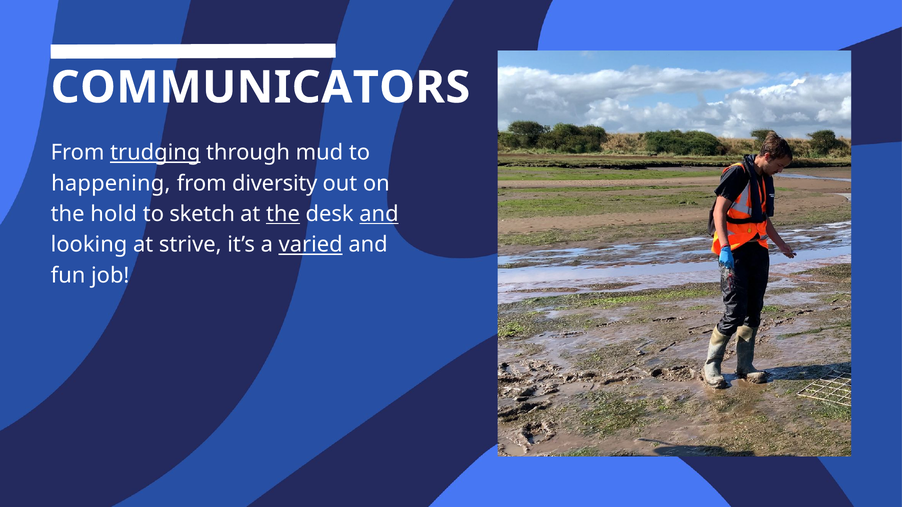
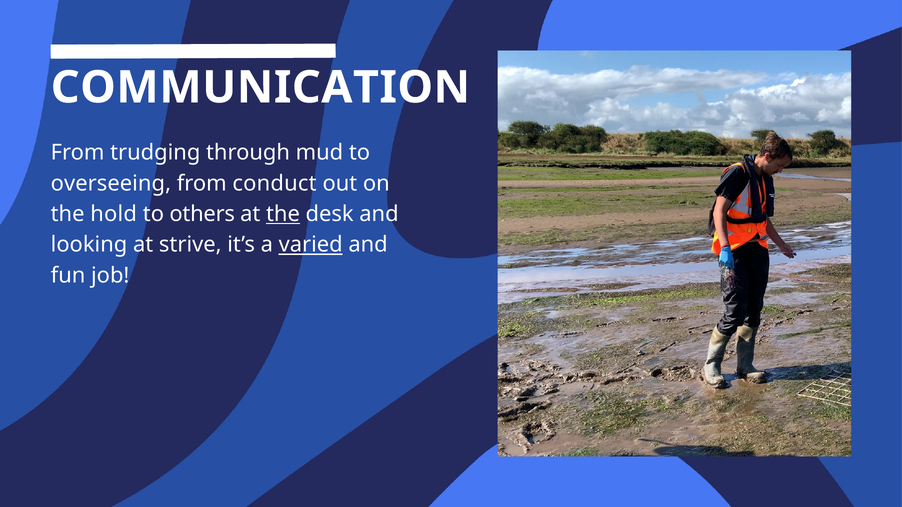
COMMUNICATORS: COMMUNICATORS -> COMMUNICATION
trudging underline: present -> none
happening: happening -> overseeing
diversity: diversity -> conduct
sketch: sketch -> others
and at (379, 214) underline: present -> none
